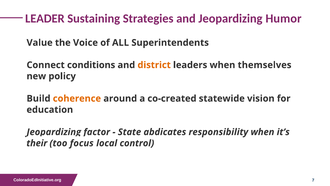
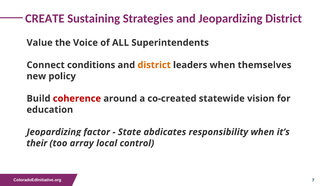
LEADER: LEADER -> CREATE
Jeopardizing Humor: Humor -> District
coherence colour: orange -> red
focus: focus -> array
